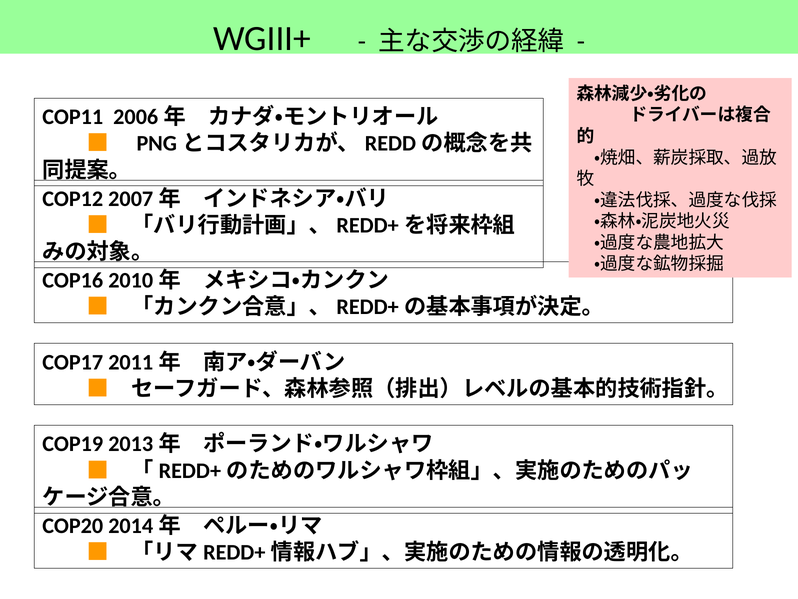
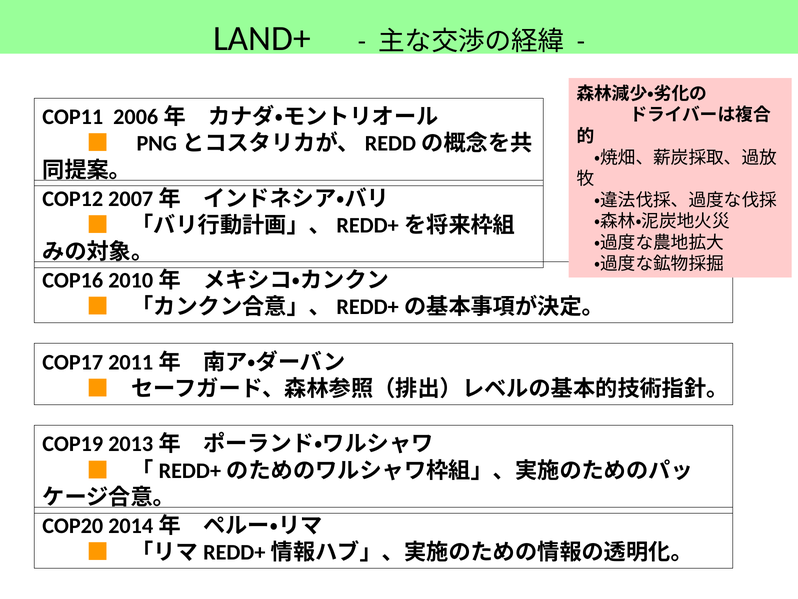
WGIII+: WGIII+ -> LAND+
